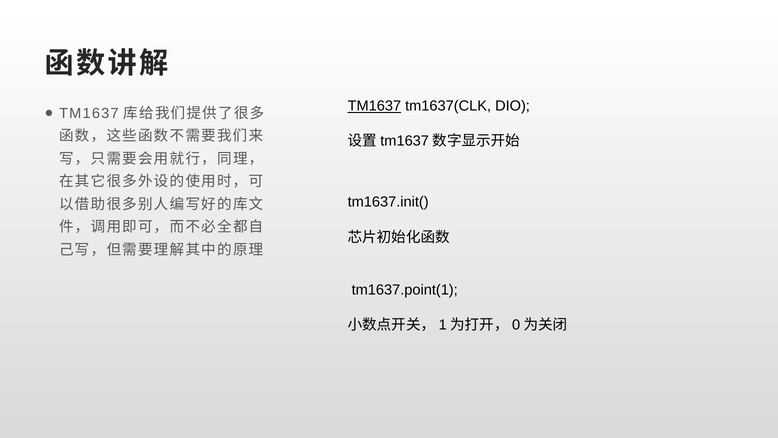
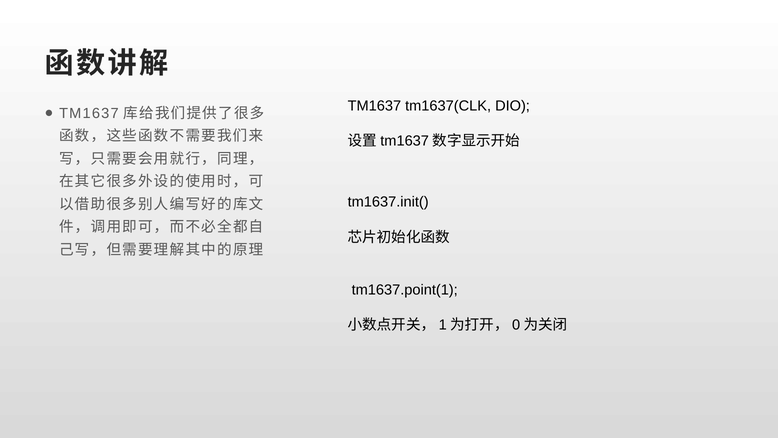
TM1637 at (374, 106) underline: present -> none
